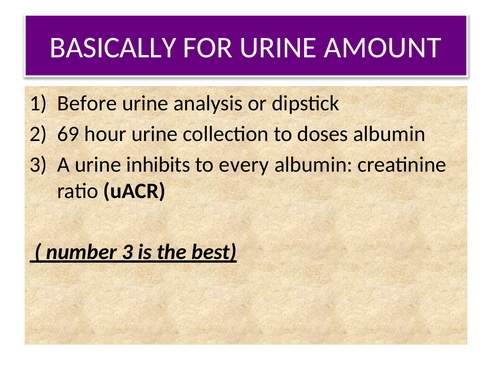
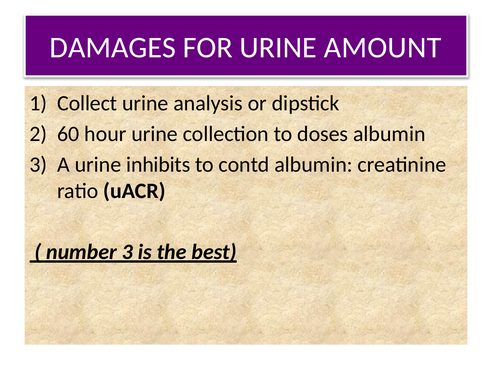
BASICALLY: BASICALLY -> DAMAGES
Before: Before -> Collect
69: 69 -> 60
every: every -> contd
